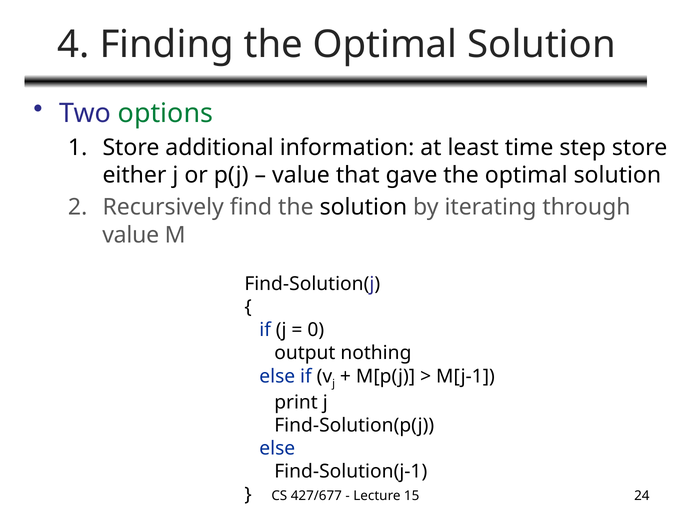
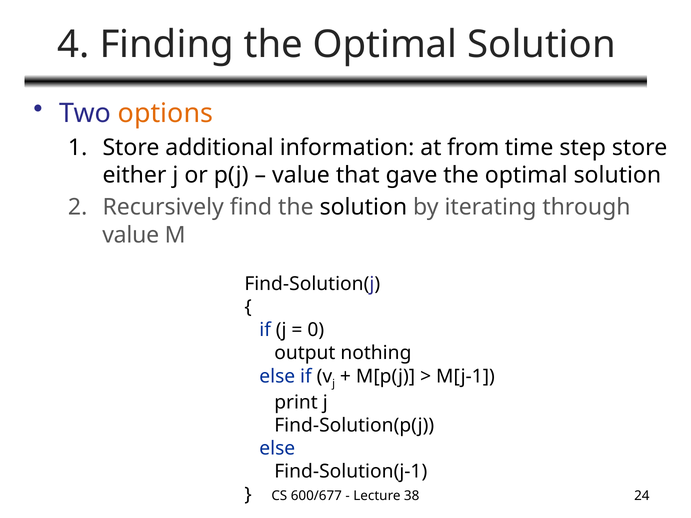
options colour: green -> orange
least: least -> from
427/677: 427/677 -> 600/677
15: 15 -> 38
